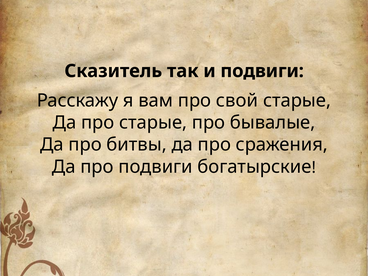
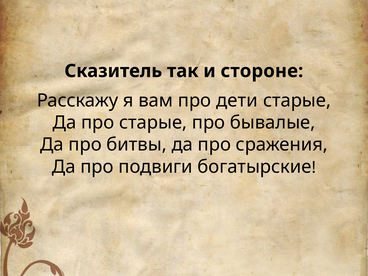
и подвиги: подвиги -> стороне
свой: свой -> дети
